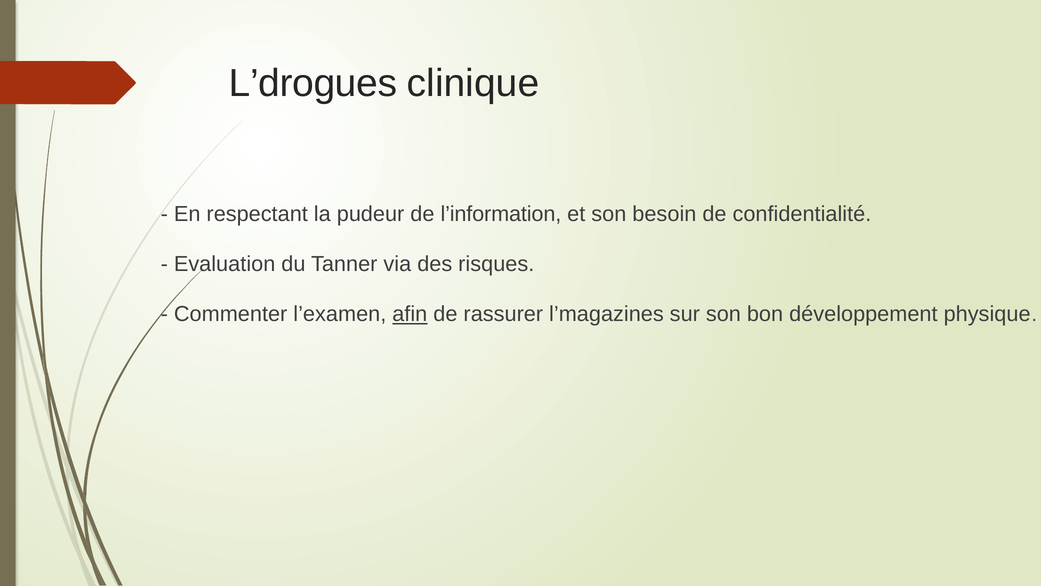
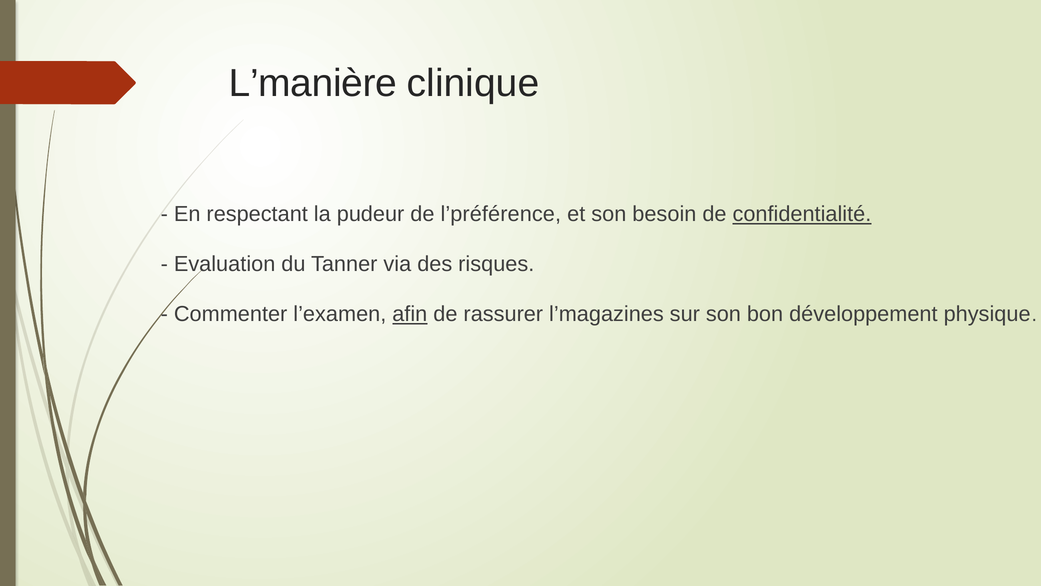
L’drogues: L’drogues -> L’manière
l’information: l’information -> l’préférence
confidentialité underline: none -> present
